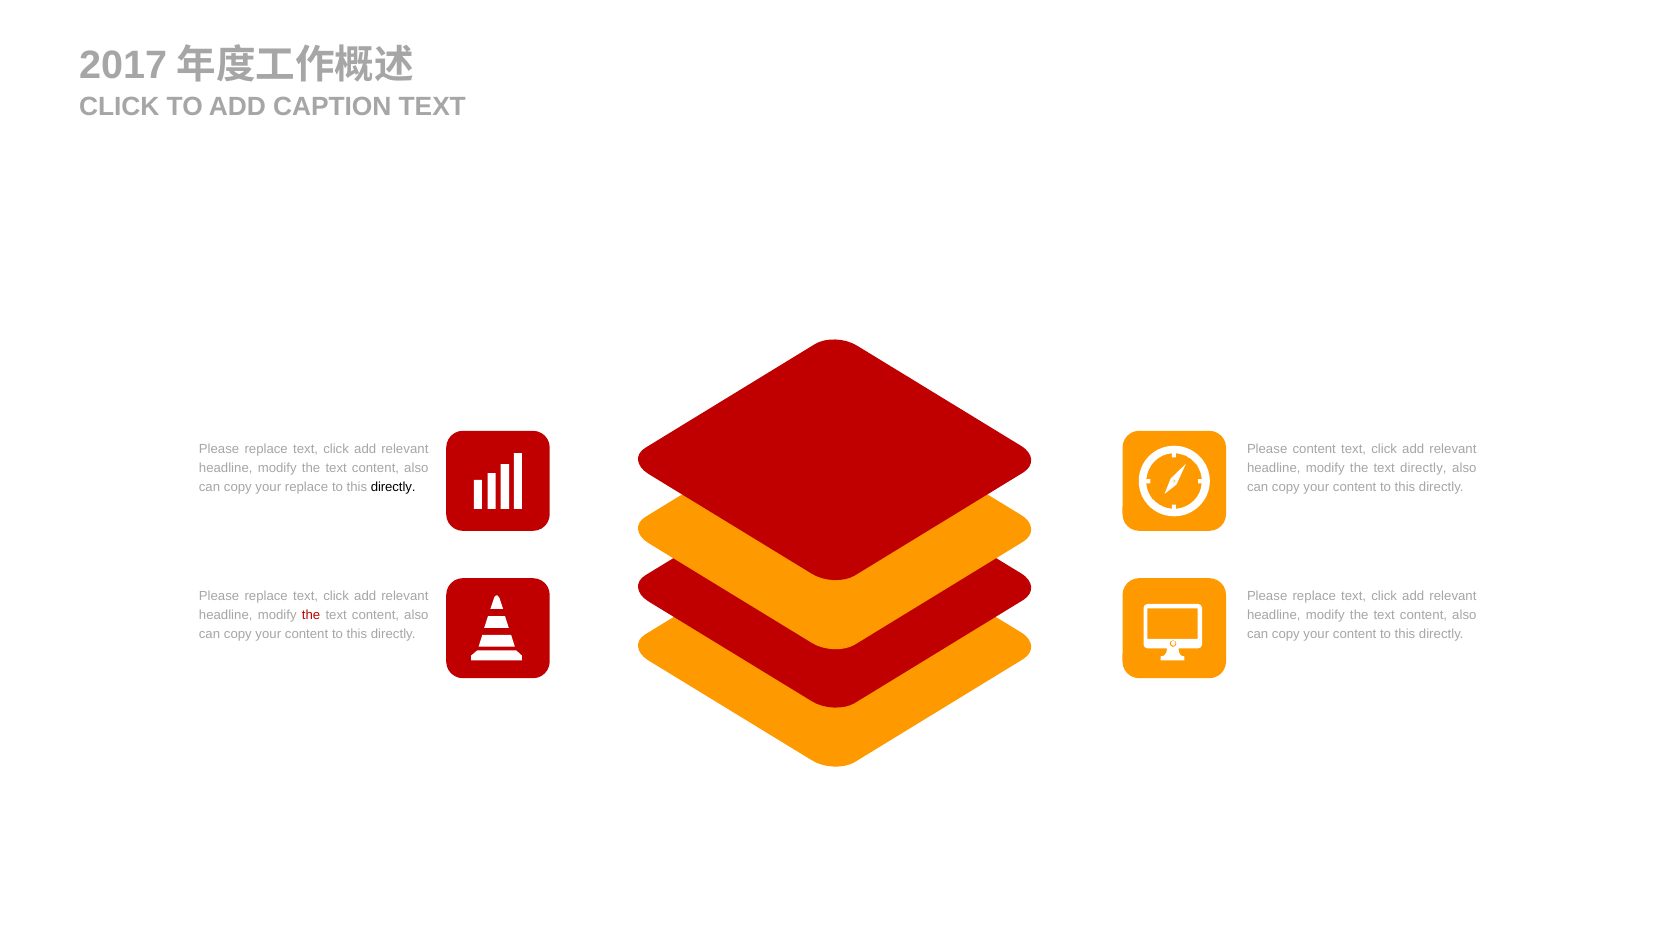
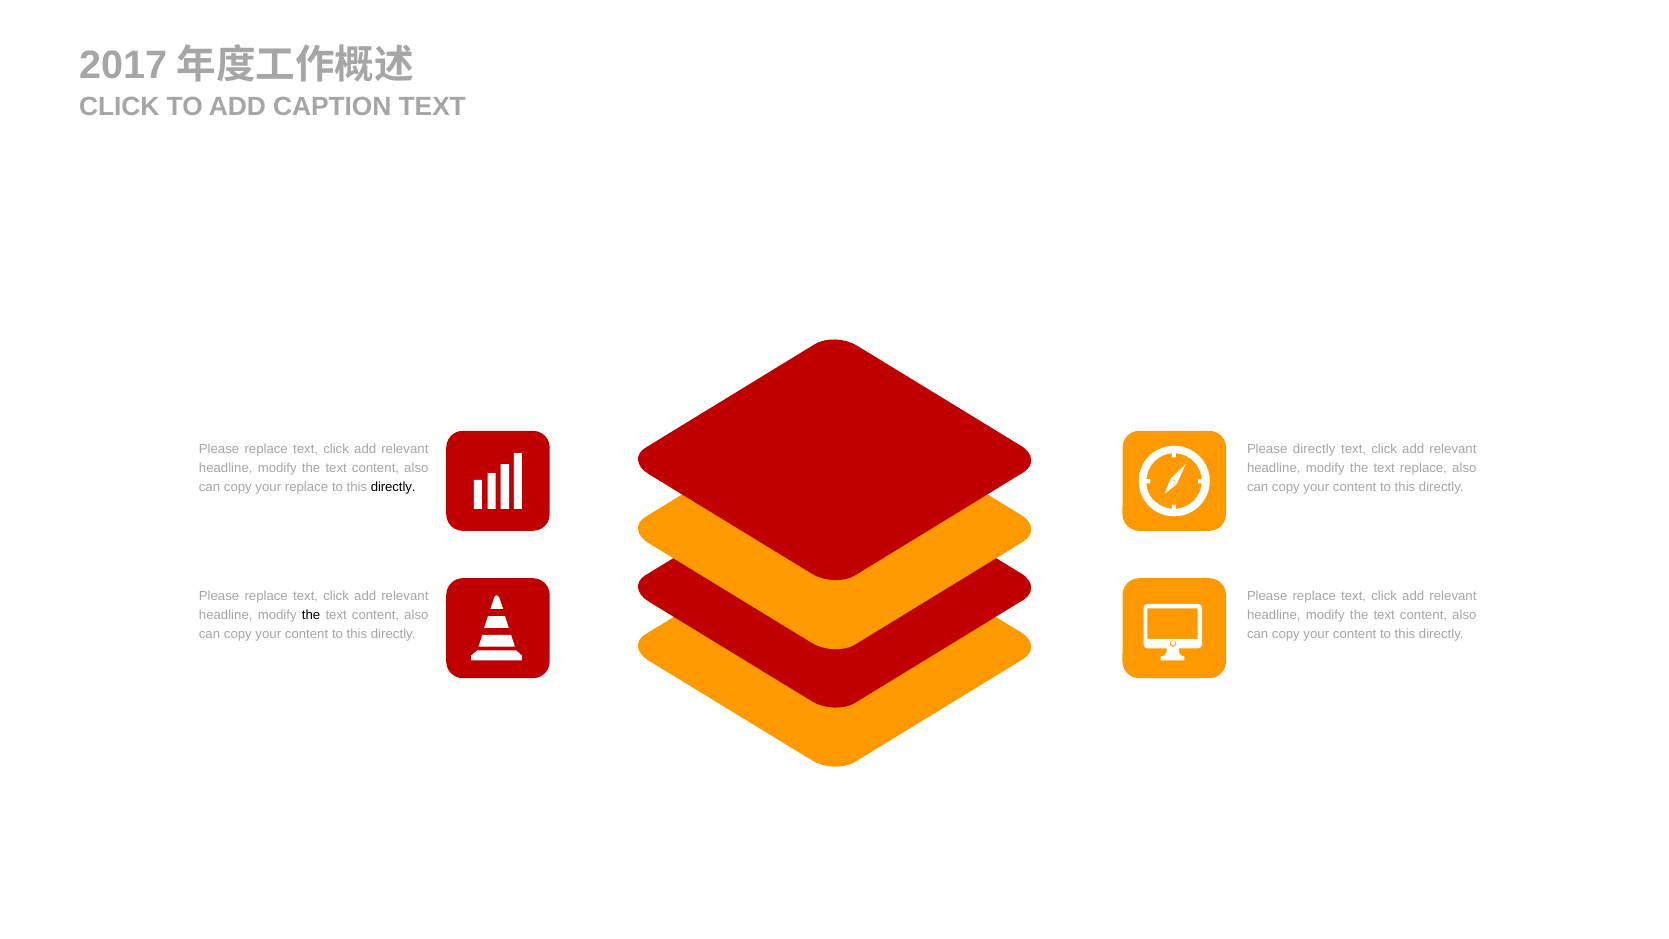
Please content: content -> directly
text directly: directly -> replace
the at (311, 615) colour: red -> black
